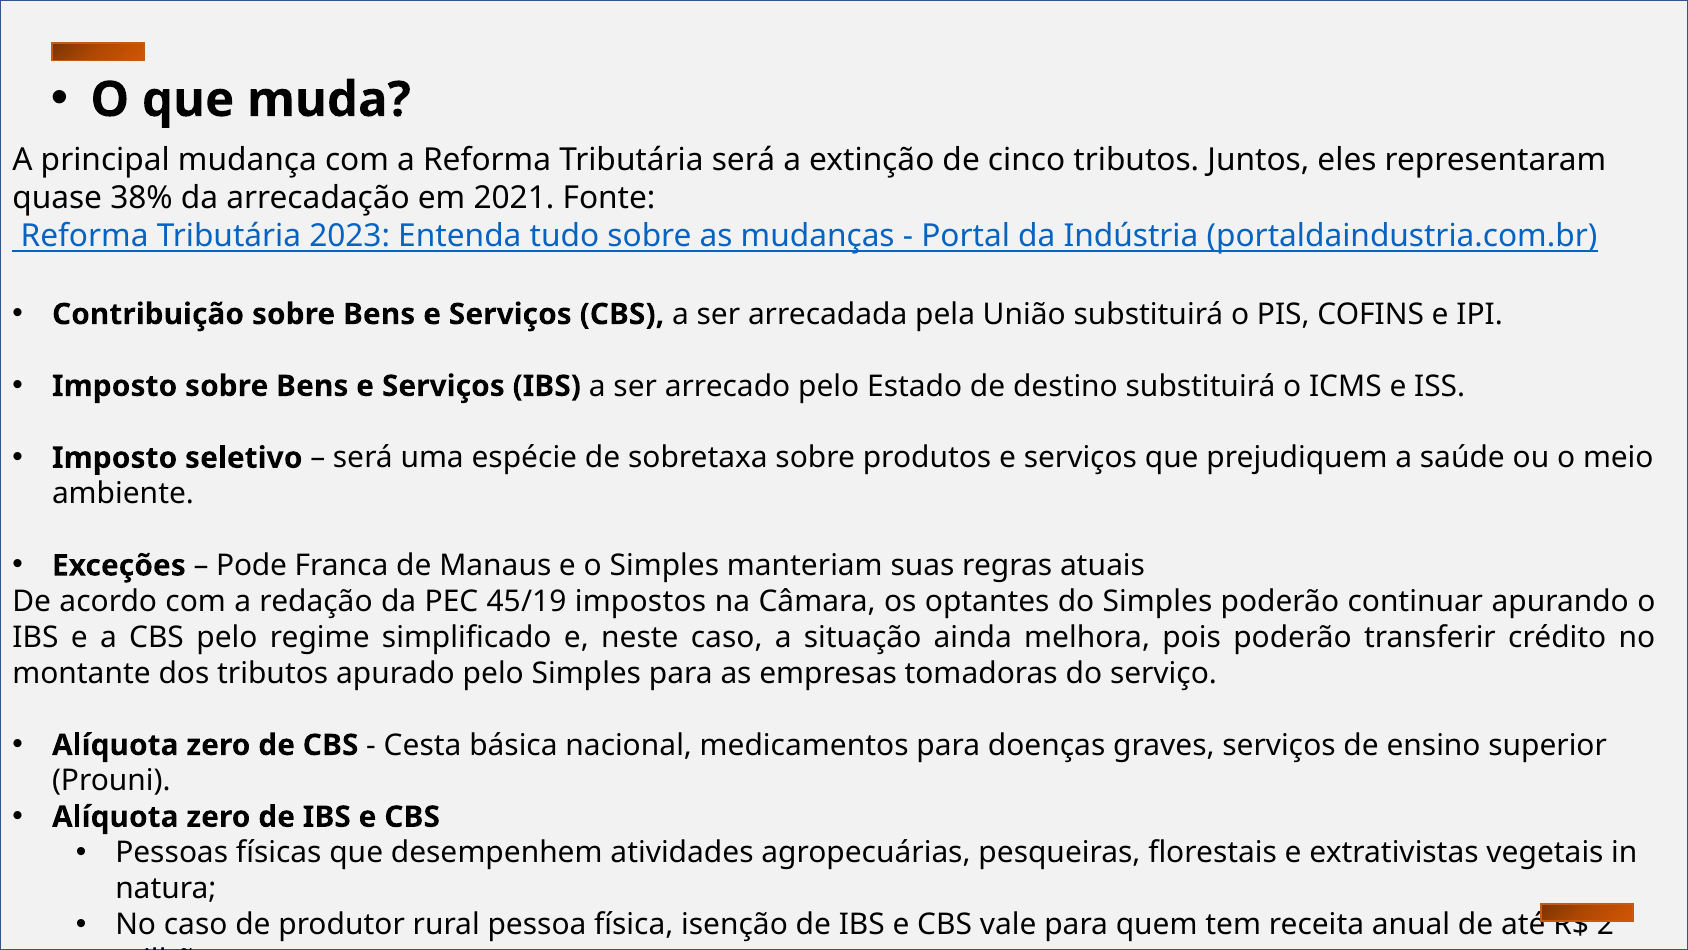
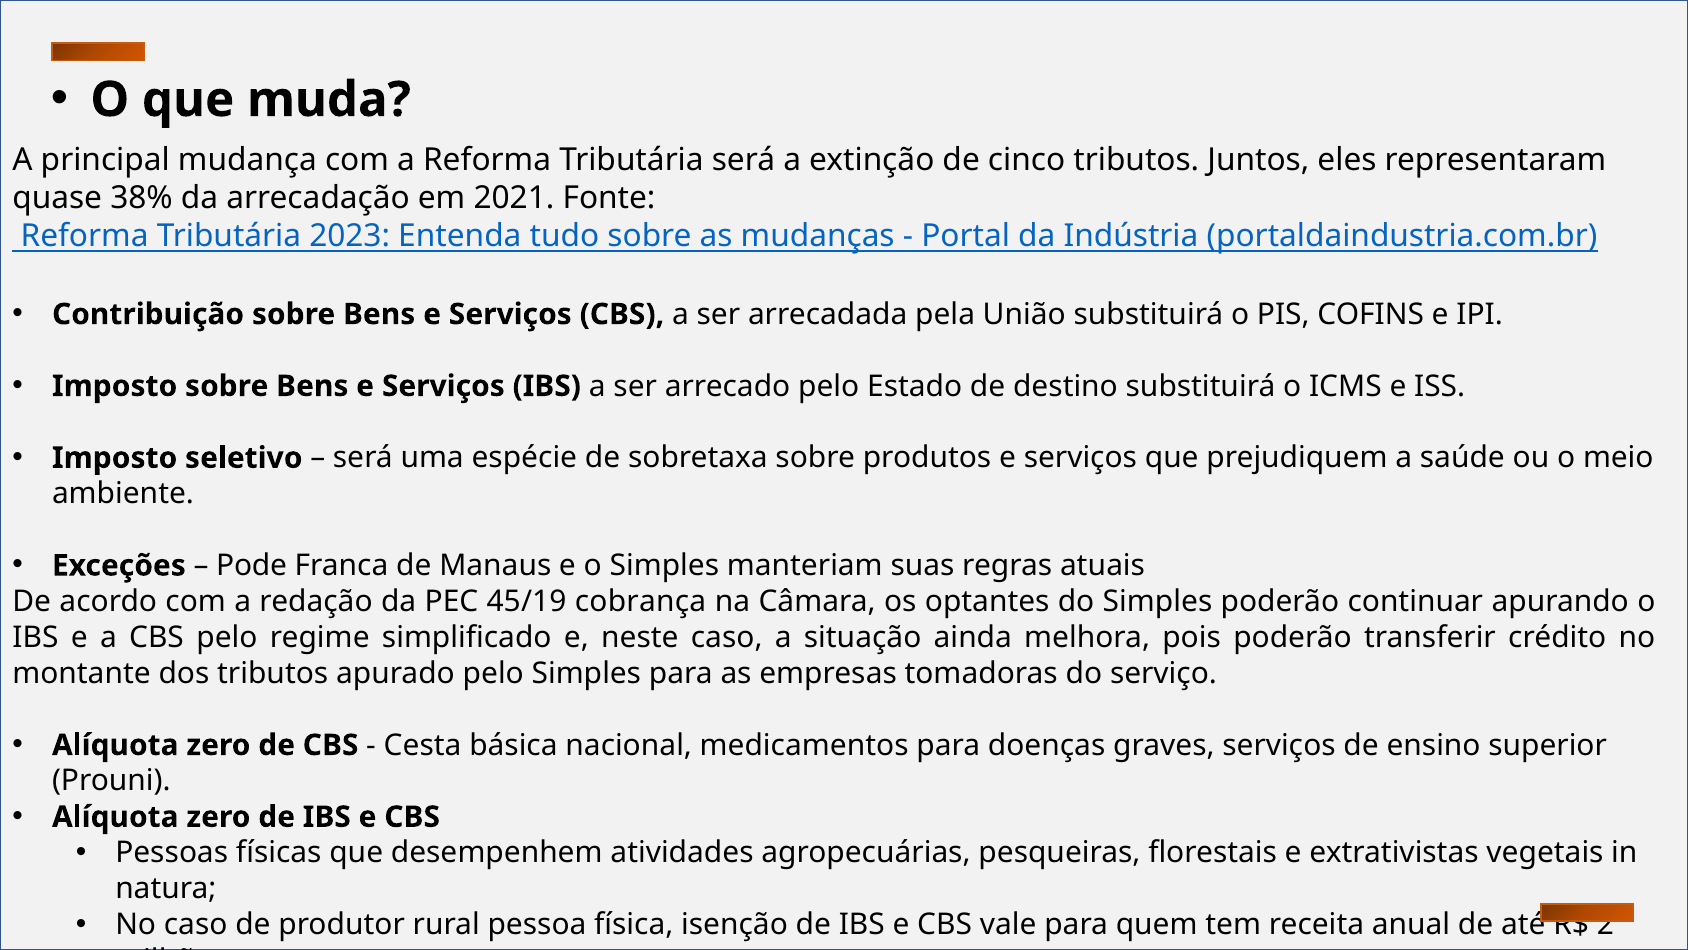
impostos: impostos -> cobrança
